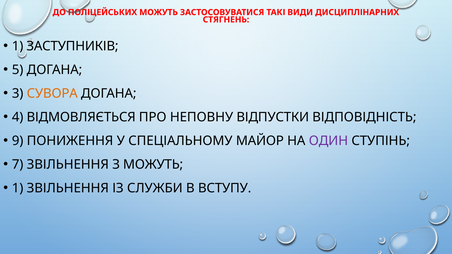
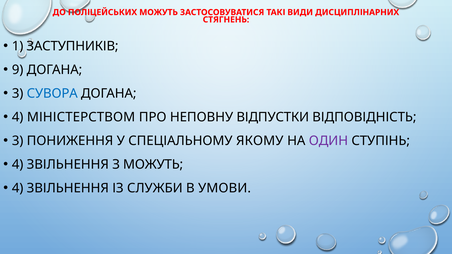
5: 5 -> 9
СУВОРА colour: orange -> blue
ВІДМОВЛЯЄТЬСЯ: ВІДМОВЛЯЄТЬСЯ -> МІНІСТЕРСТВОМ
9 at (18, 141): 9 -> 3
МАЙОР: МАЙОР -> ЯКОМУ
7 at (18, 165): 7 -> 4
1 at (18, 188): 1 -> 4
ВСТУПУ: ВСТУПУ -> УМОВИ
